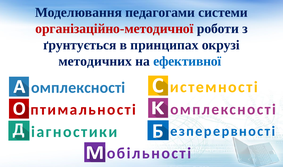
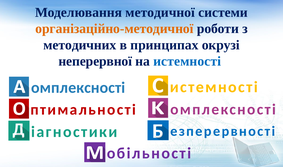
педагогами: педагогами -> методичної
організаційно-методичної colour: red -> orange
ґрунтується: ґрунтується -> методичних
методичних: методичних -> неперервної
на ефективної: ефективної -> истемності
